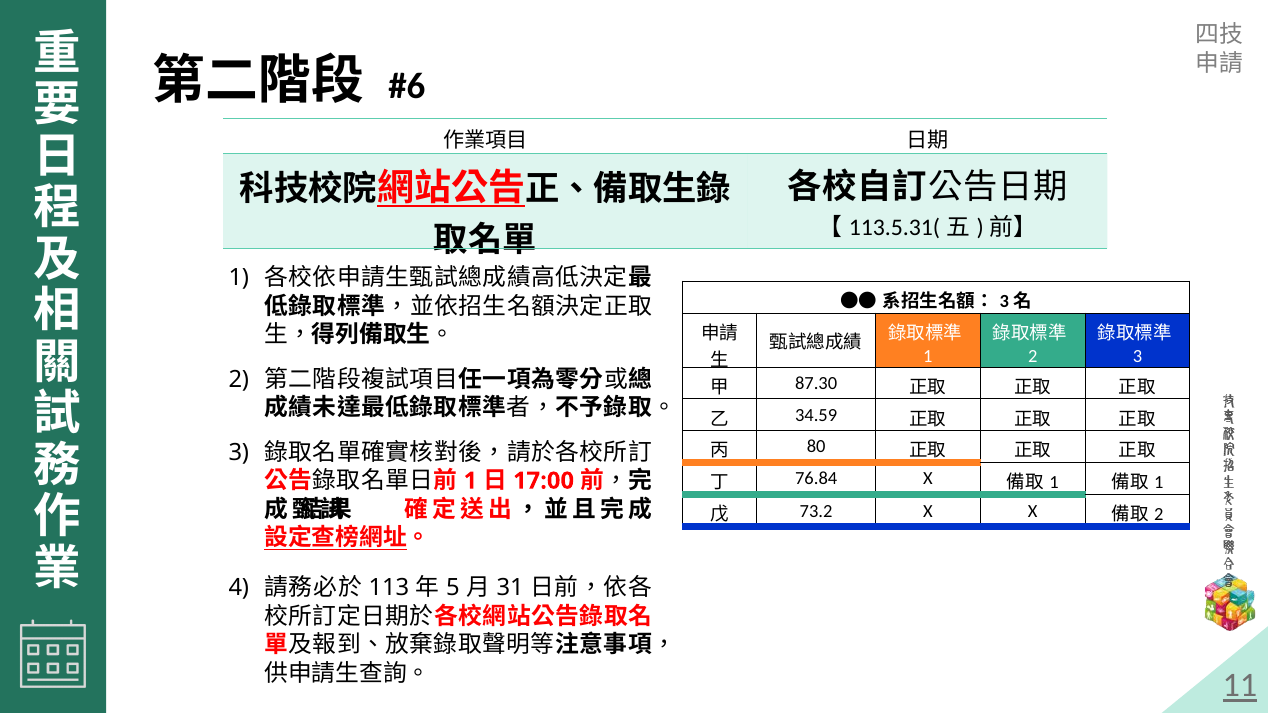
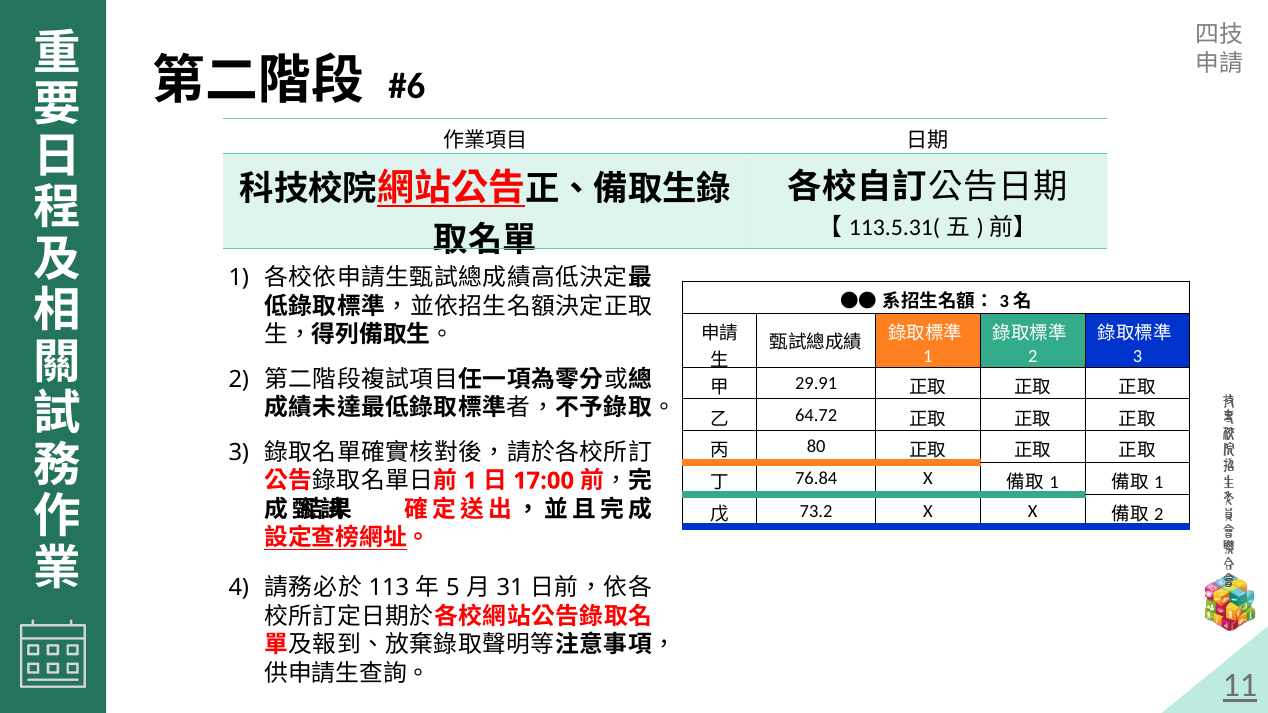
87.30: 87.30 -> 29.91
34.59: 34.59 -> 64.72
